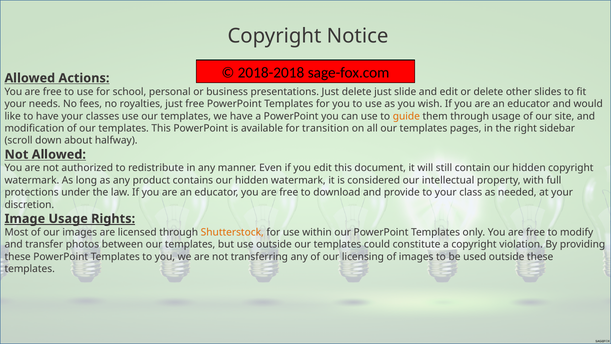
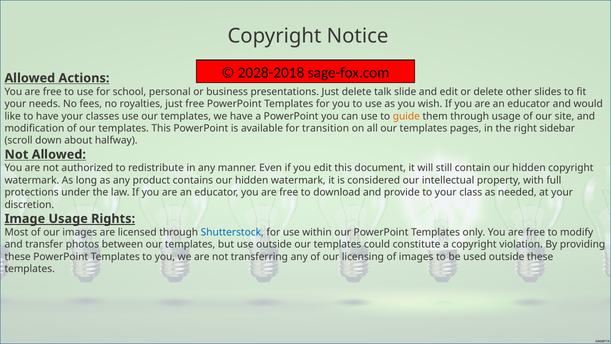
2018-2018: 2018-2018 -> 2028-2018
delete just: just -> talk
Shutterstock colour: orange -> blue
